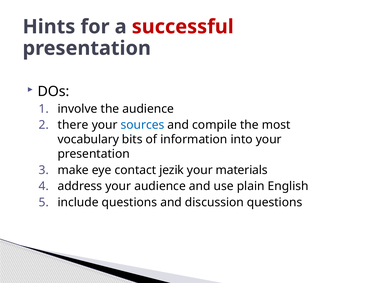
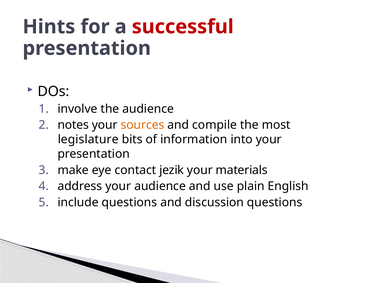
there: there -> notes
sources colour: blue -> orange
vocabulary: vocabulary -> legislature
